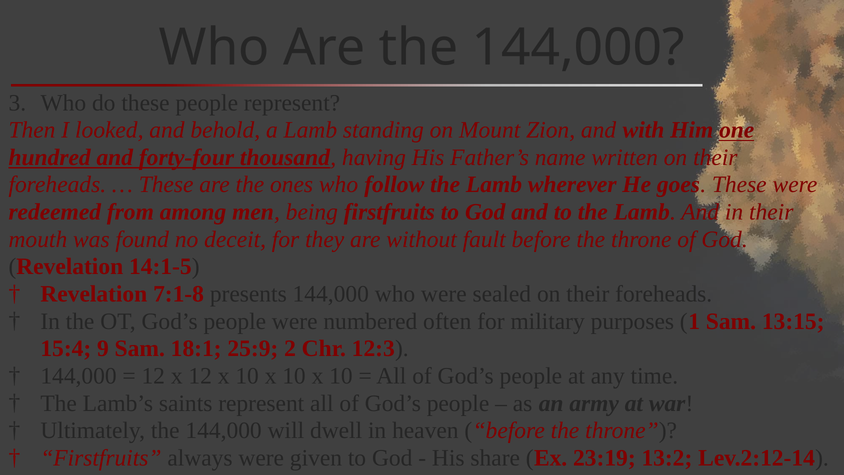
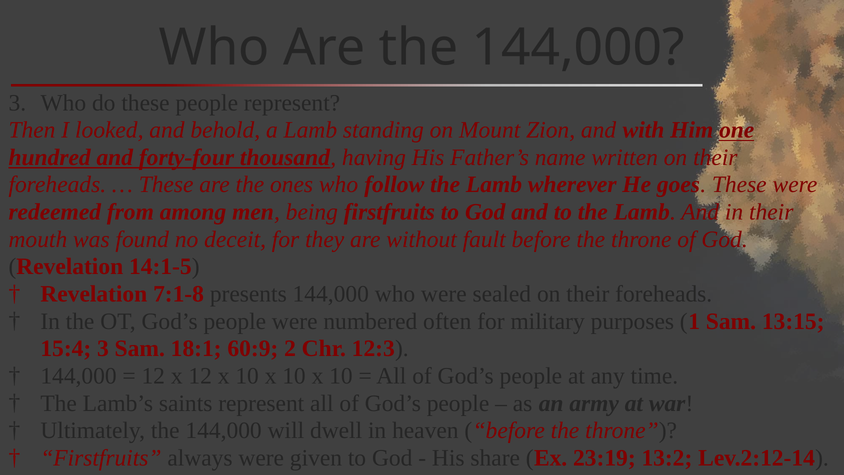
15:4 9: 9 -> 3
25:9: 25:9 -> 60:9
